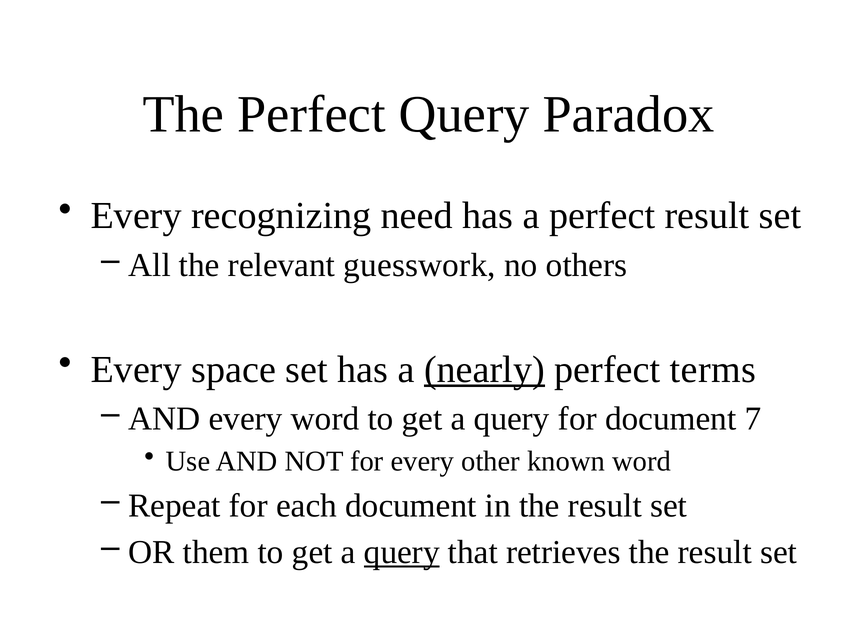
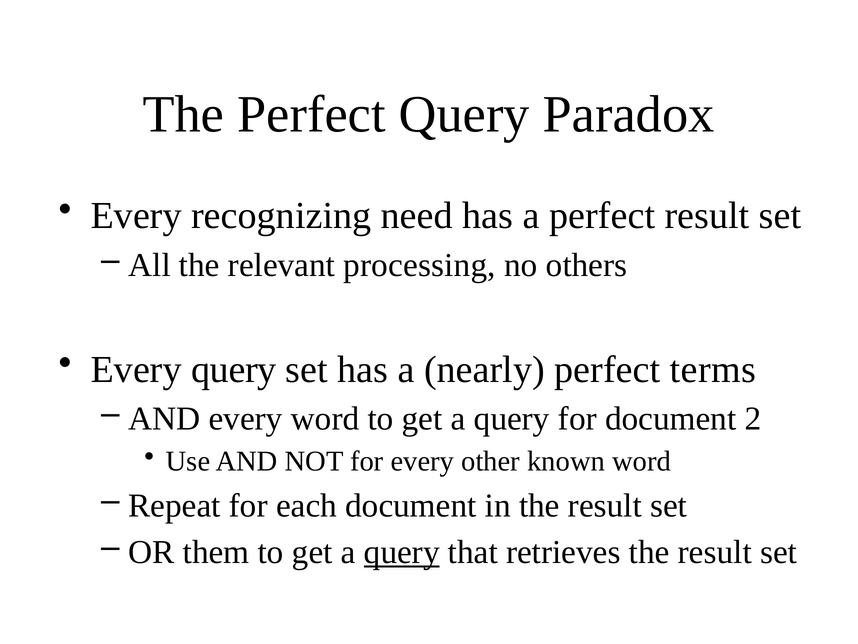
guesswork: guesswork -> processing
Every space: space -> query
nearly underline: present -> none
7: 7 -> 2
